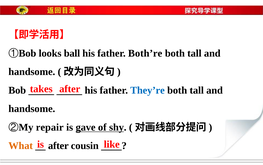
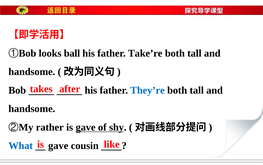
Both’re: Both’re -> Take’re
repair: repair -> rather
What colour: orange -> blue
after at (58, 145): after -> gave
